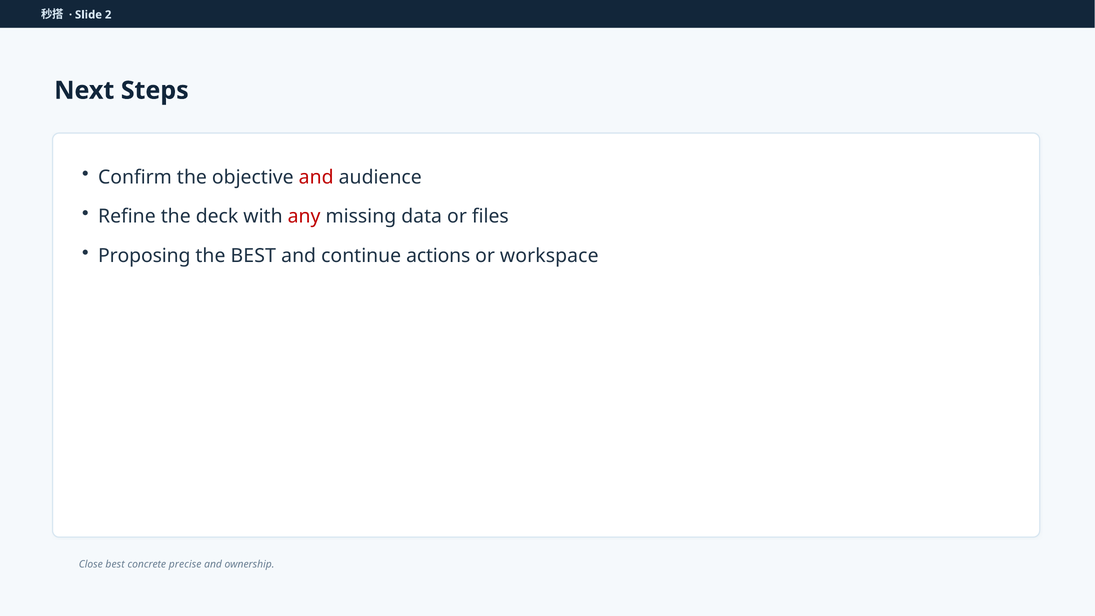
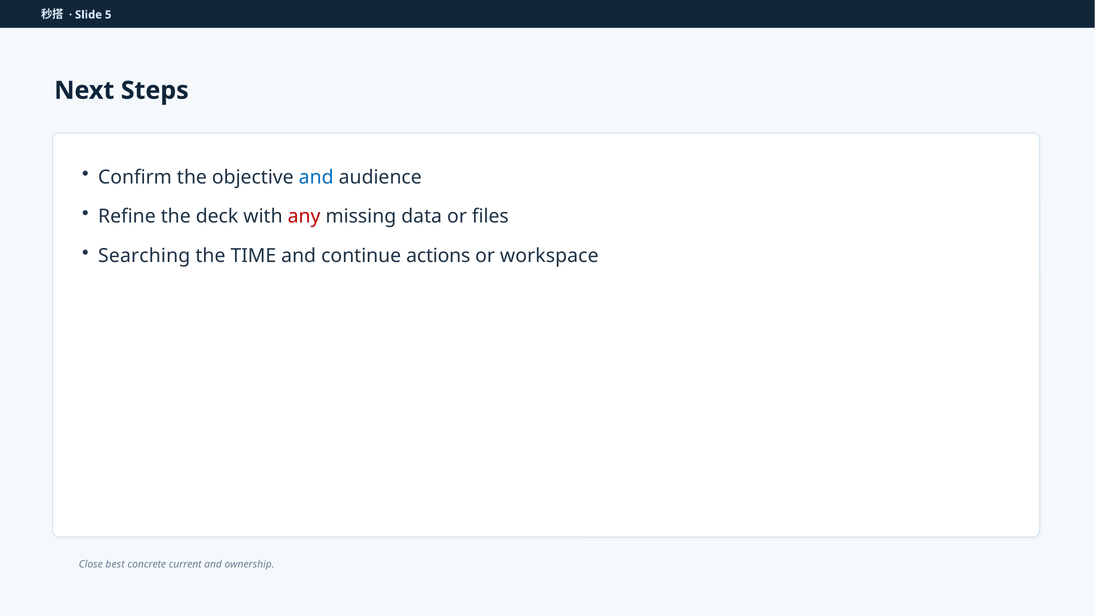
2: 2 -> 5
and at (316, 177) colour: red -> blue
Proposing: Proposing -> Searching
the BEST: BEST -> TIME
precise: precise -> current
